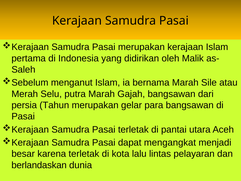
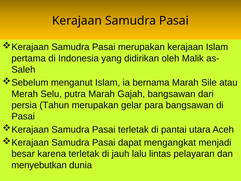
kota: kota -> jauh
berlandaskan: berlandaskan -> menyebutkan
